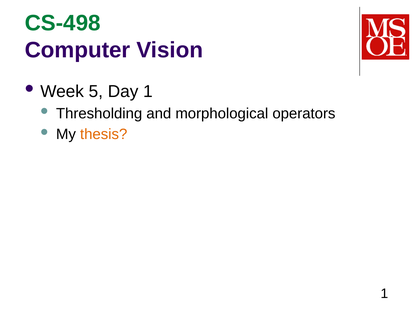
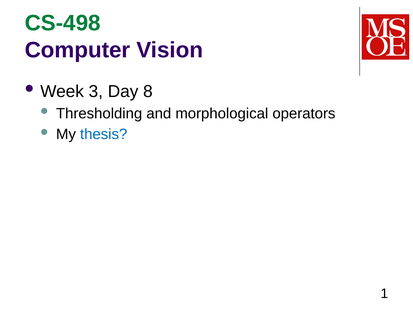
5: 5 -> 3
Day 1: 1 -> 8
thesis colour: orange -> blue
